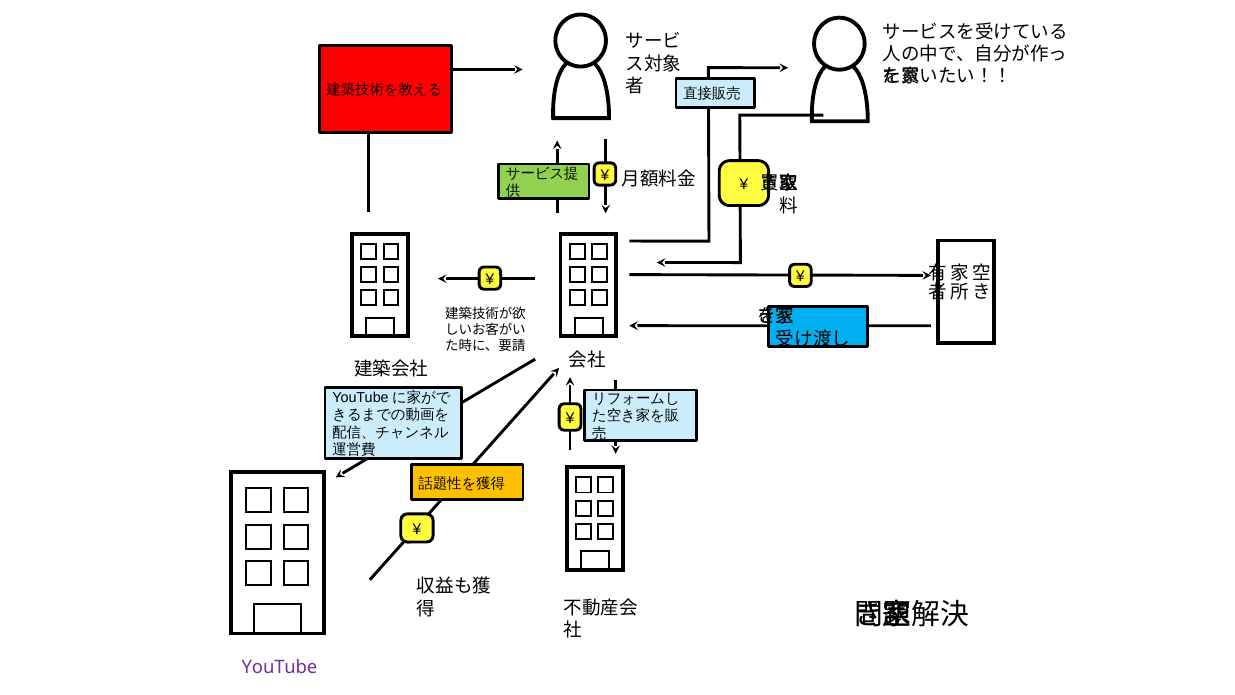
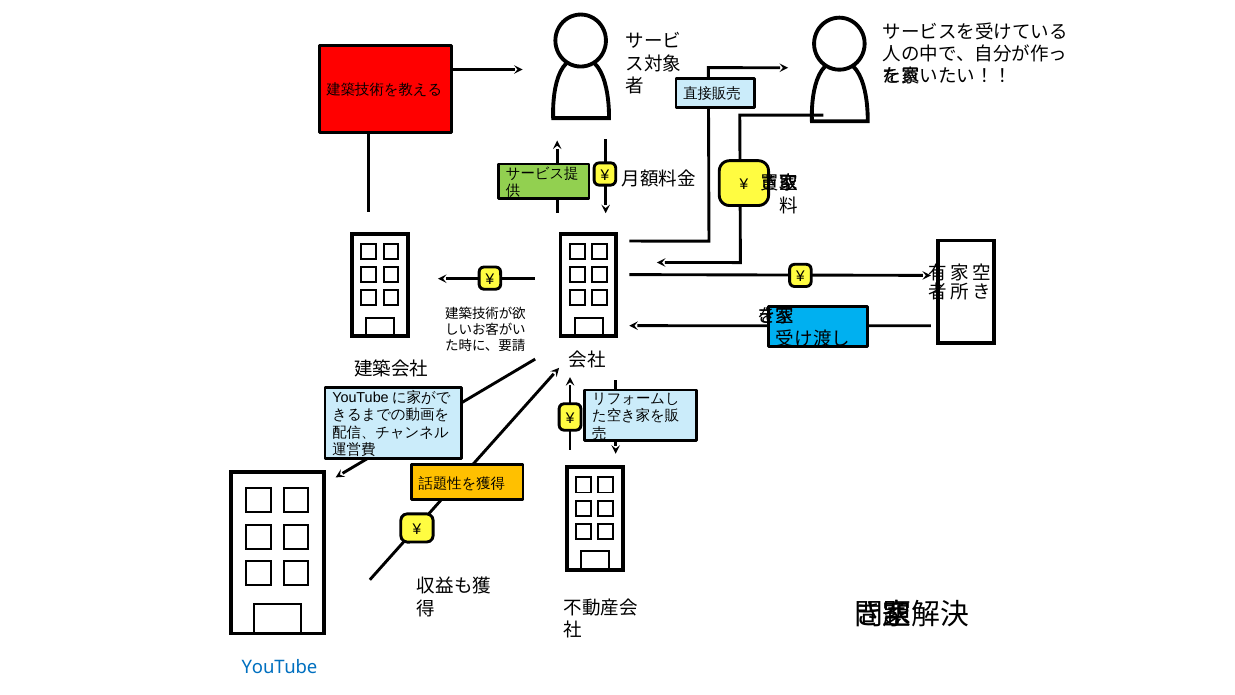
YouTube colour: purple -> blue
